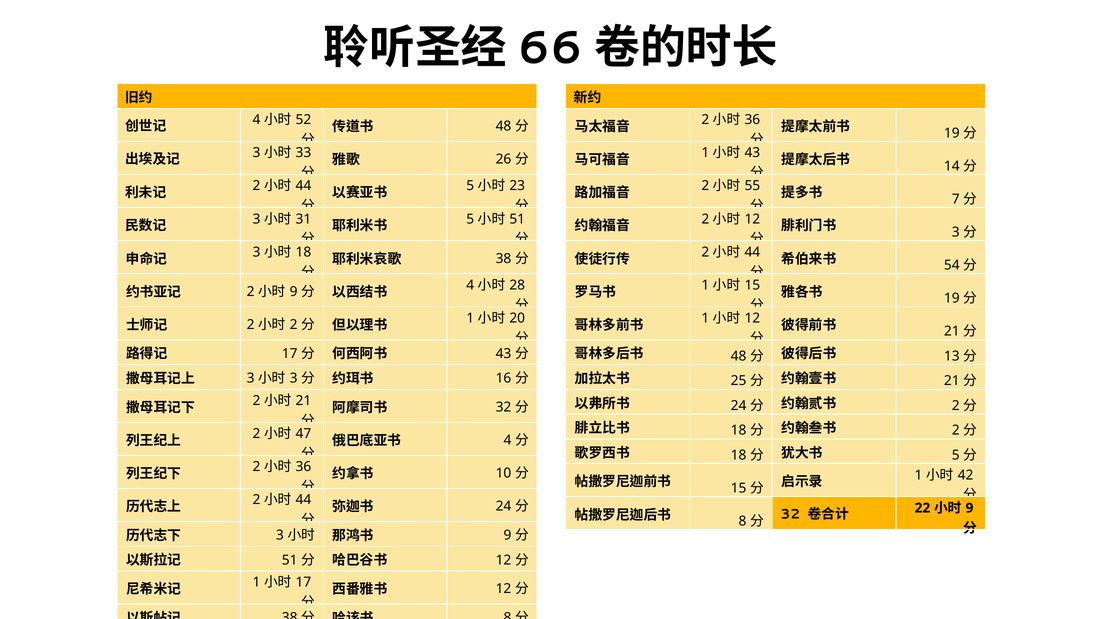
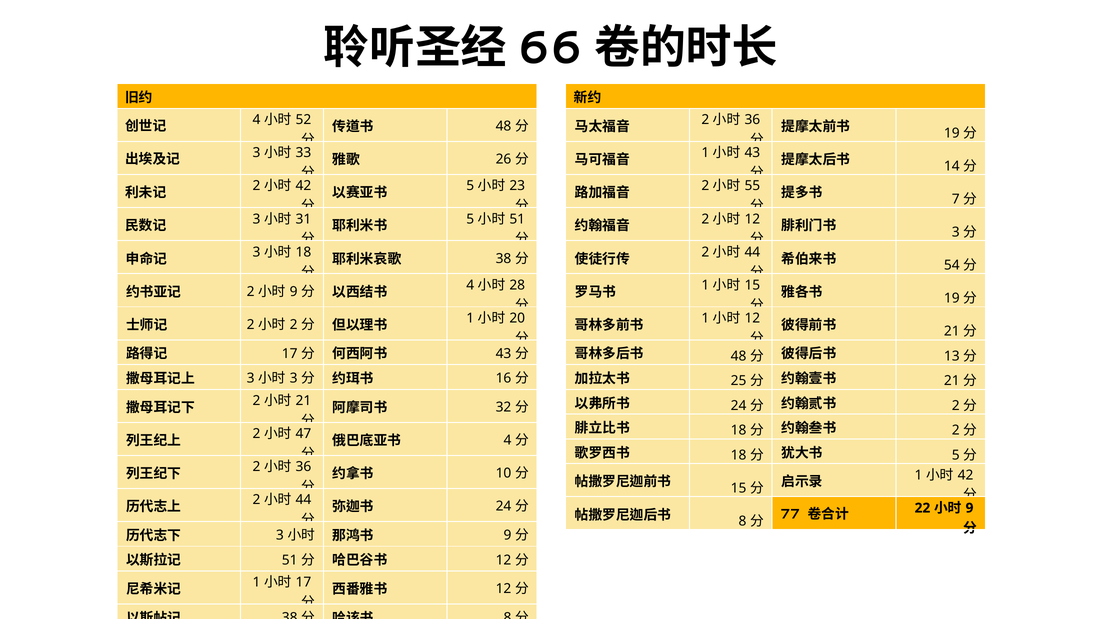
44 at (303, 186): 44 -> 42
32 at (790, 515): 32 -> 77
